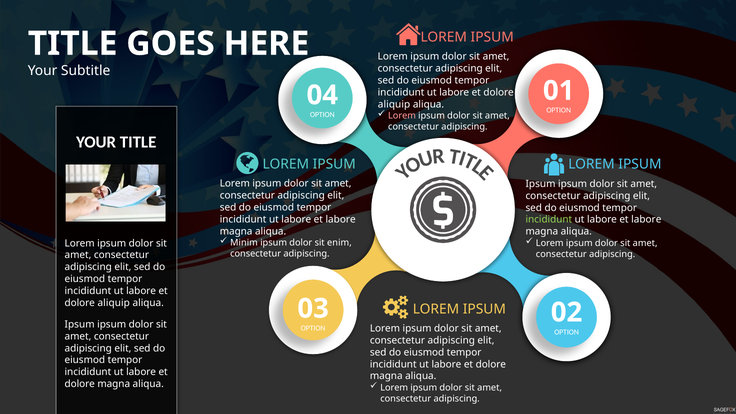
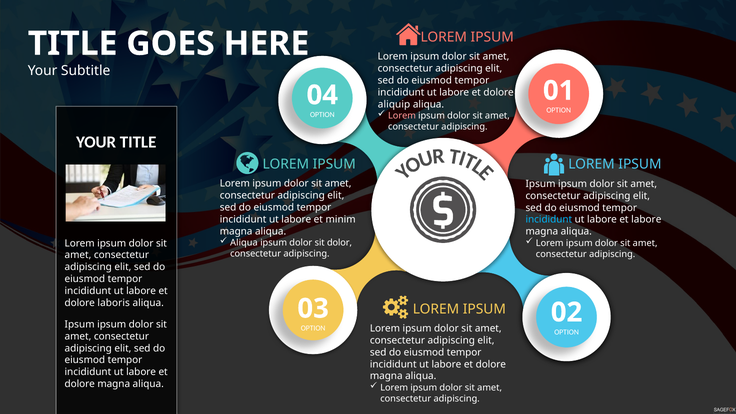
labore at (341, 219): labore -> minim
incididunt at (549, 220) colour: light green -> light blue
Minim at (244, 243): Minim -> Aliqua
sit enim: enim -> dolor
aliquip at (114, 303): aliquip -> laboris
